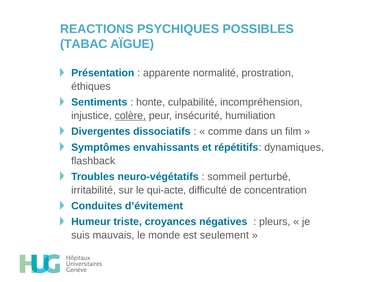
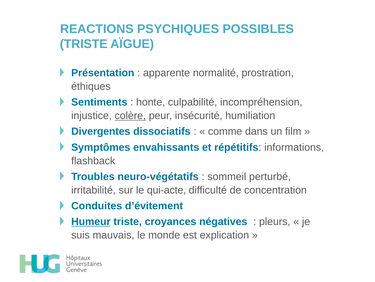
TABAC at (84, 44): TABAC -> TRISTE
dynamiques: dynamiques -> informations
Humeur underline: none -> present
seulement: seulement -> explication
